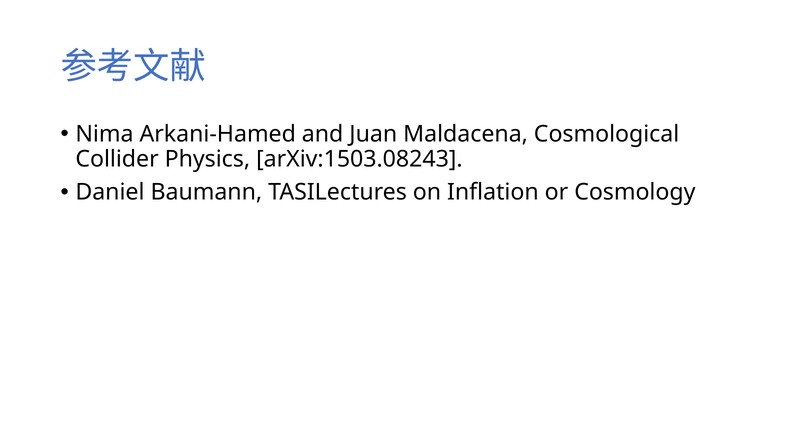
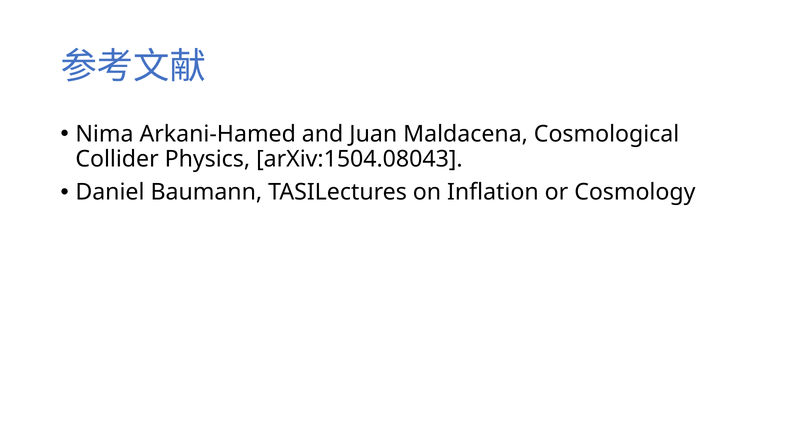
arXiv:1503.08243: arXiv:1503.08243 -> arXiv:1504.08043
